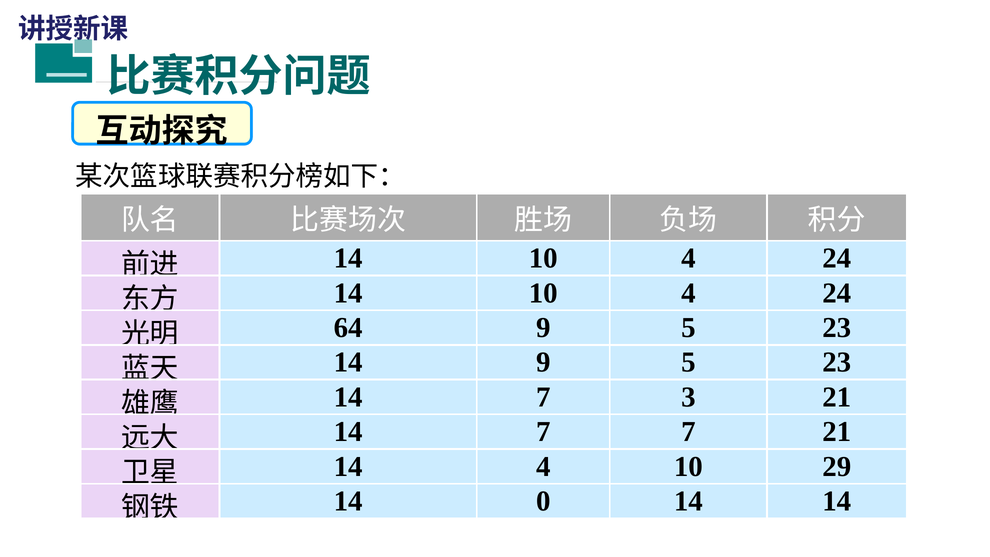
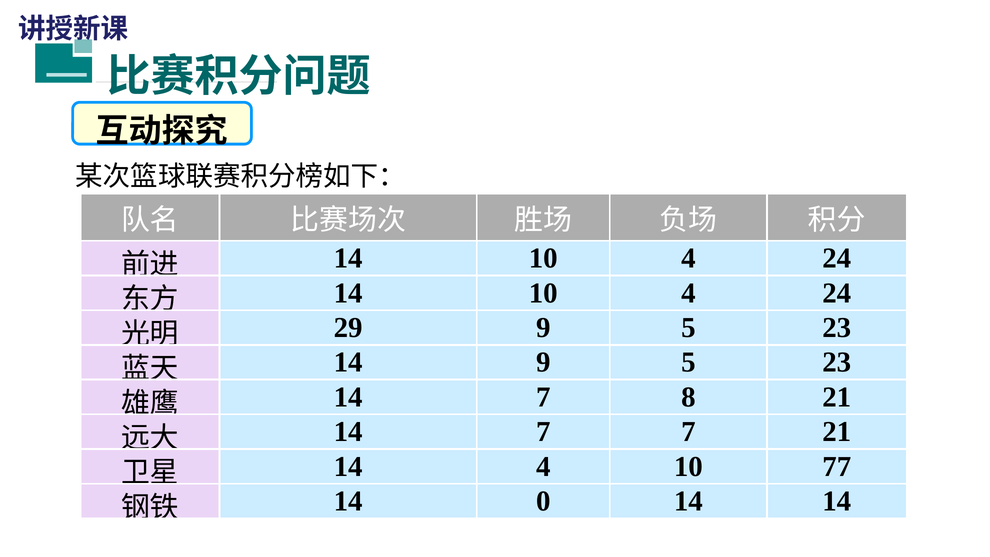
64: 64 -> 29
3: 3 -> 8
29: 29 -> 77
